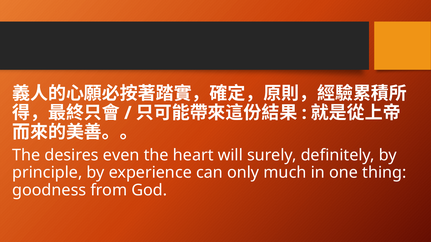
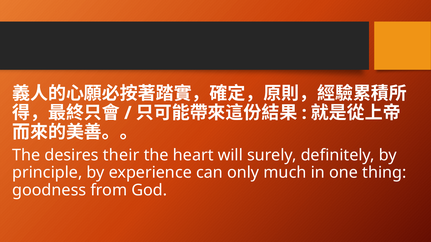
even: even -> their
